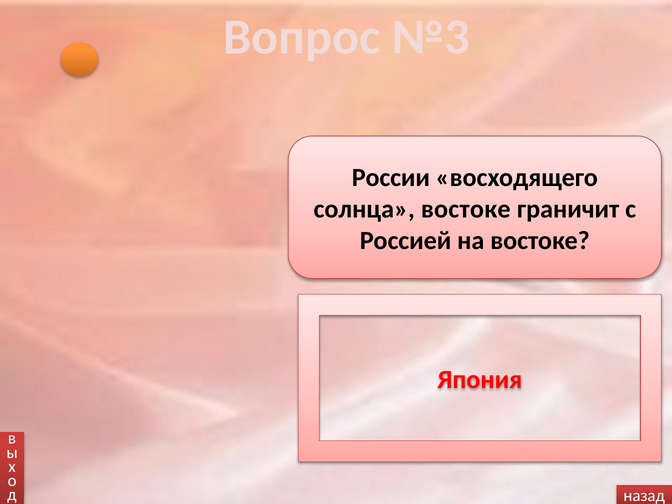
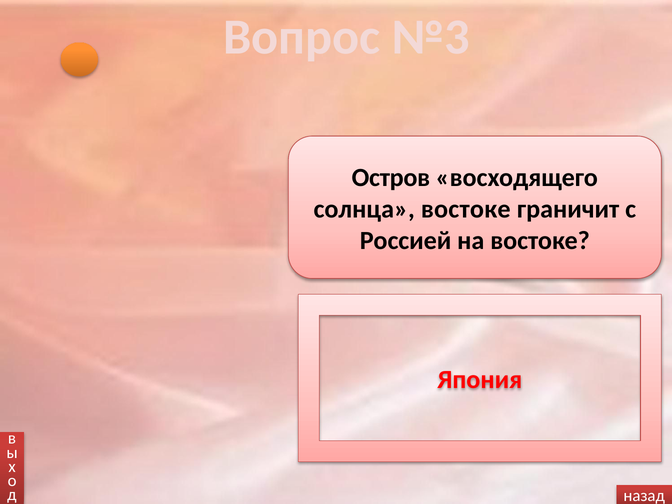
России: России -> Остров
